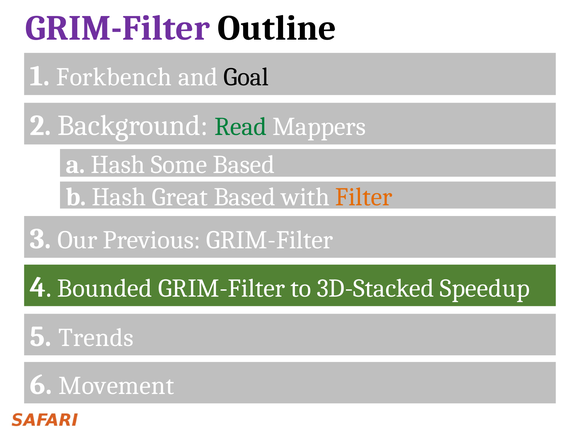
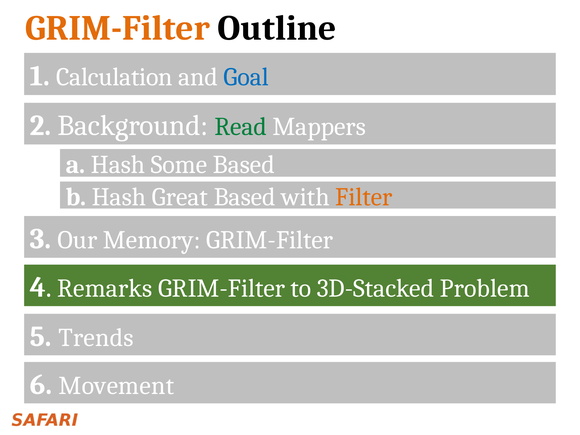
GRIM-Filter at (118, 28) colour: purple -> orange
Forkbench: Forkbench -> Calculation
Goal colour: black -> blue
Previous: Previous -> Memory
Bounded: Bounded -> Remarks
Speedup: Speedup -> Problem
